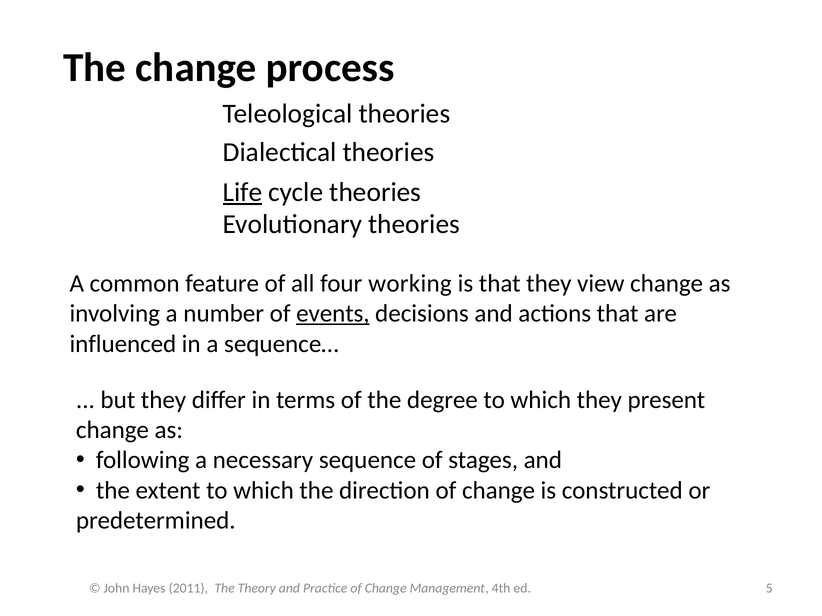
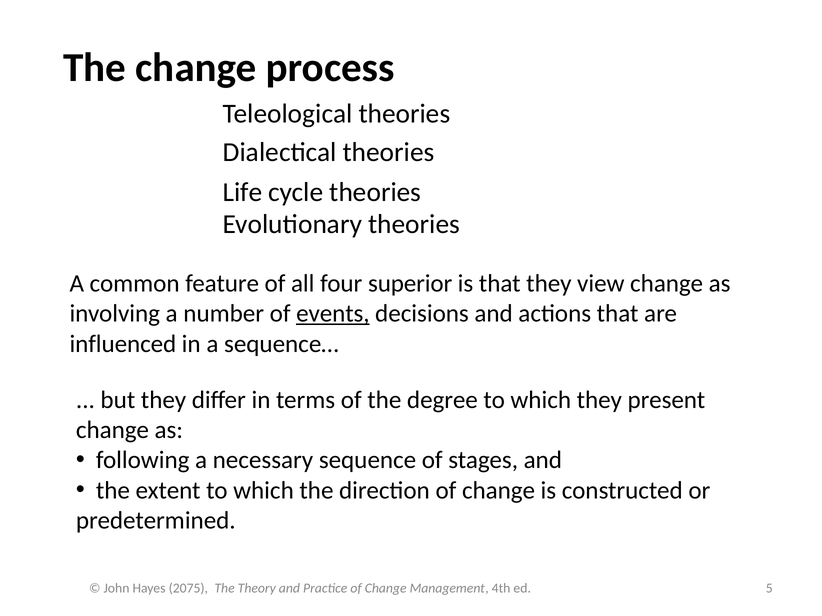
Life underline: present -> none
working: working -> superior
2011: 2011 -> 2075
